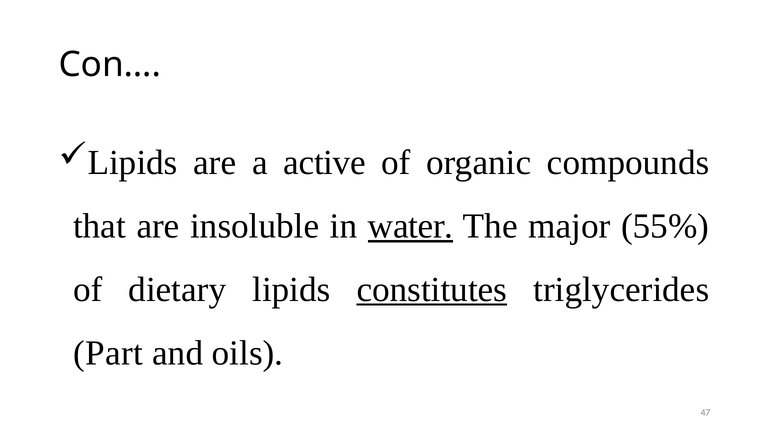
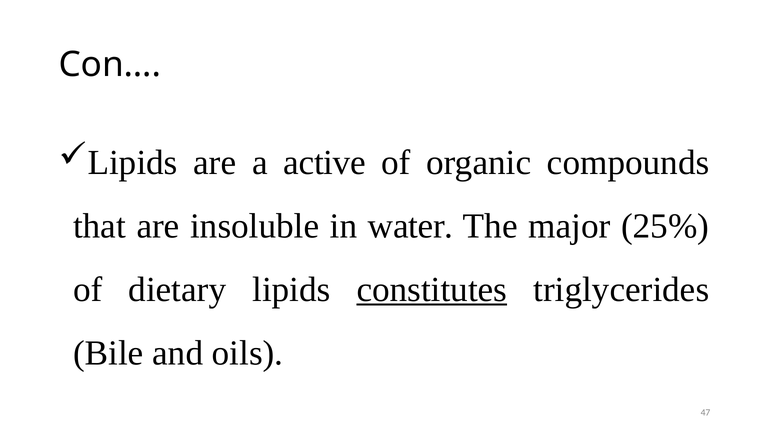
water underline: present -> none
55%: 55% -> 25%
Part: Part -> Bile
